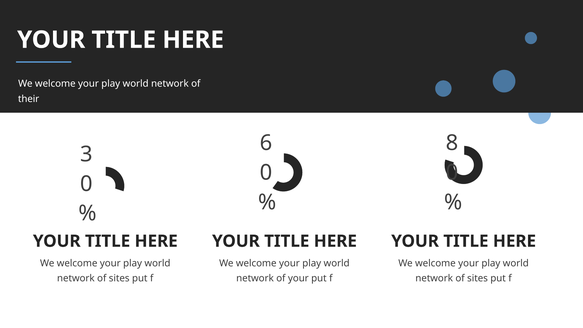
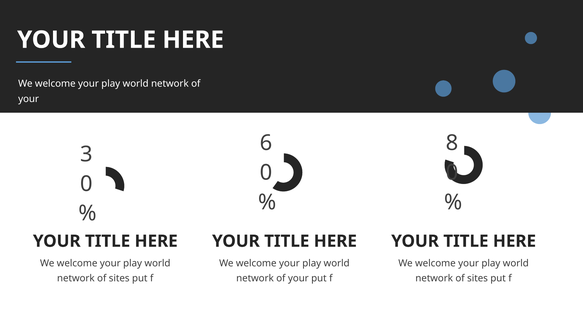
their at (29, 99): their -> your
